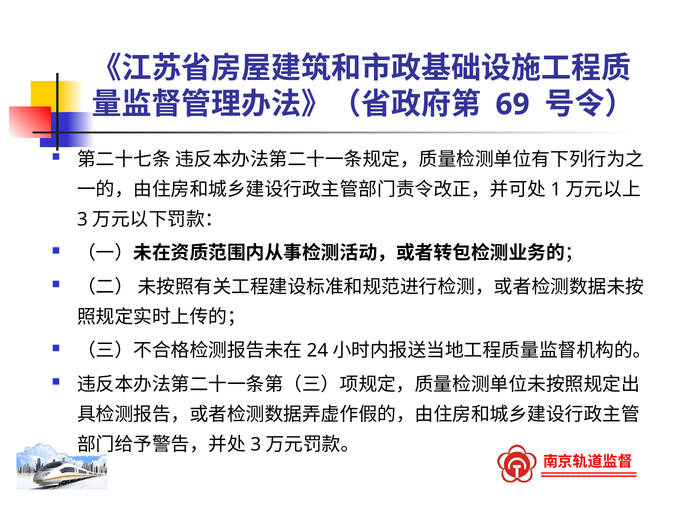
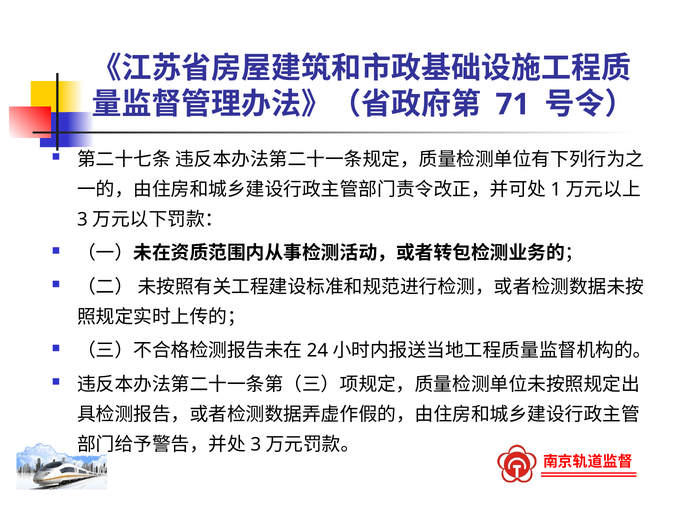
69: 69 -> 71
